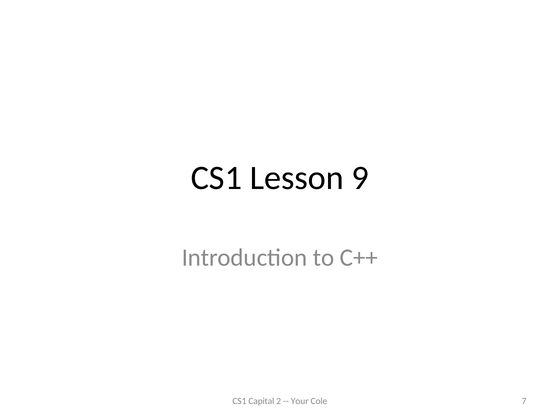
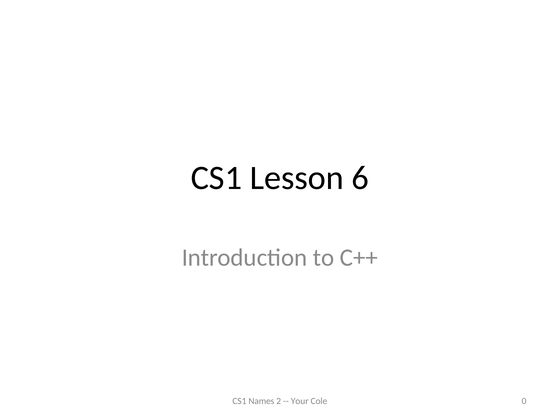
9: 9 -> 6
Capital: Capital -> Names
7: 7 -> 0
